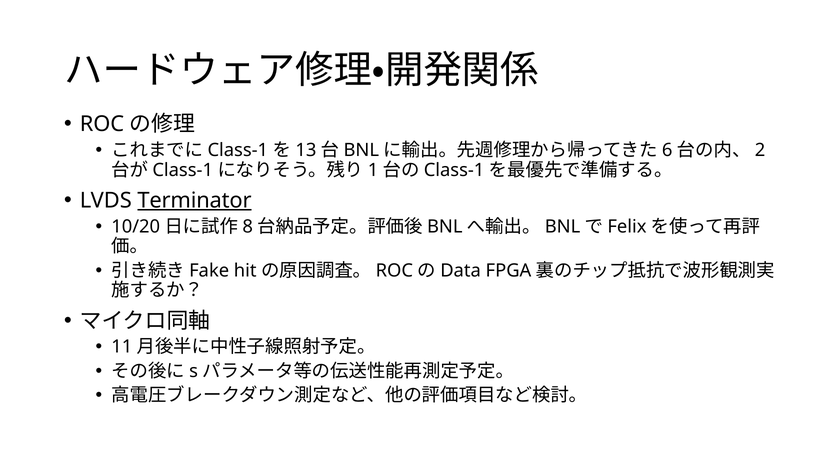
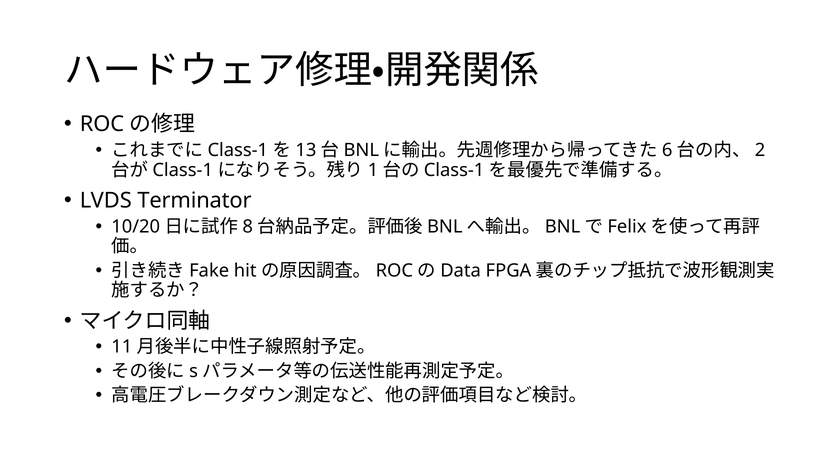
Terminator underline: present -> none
